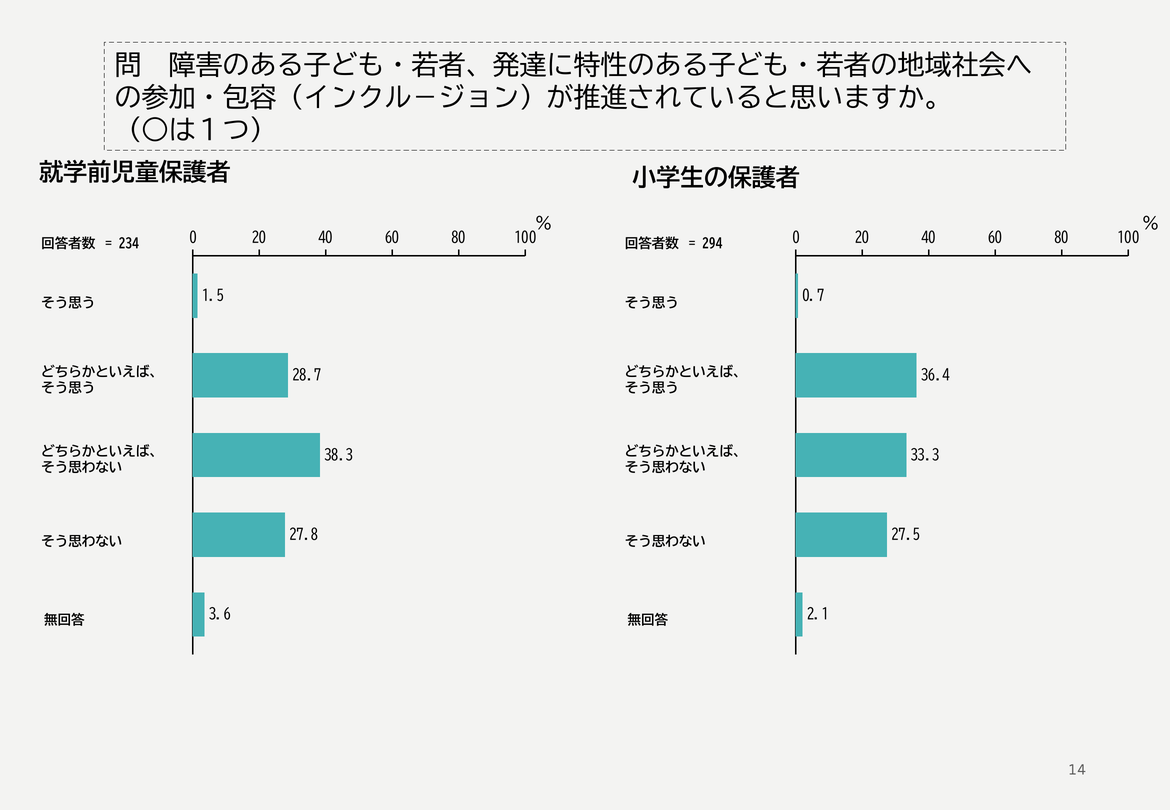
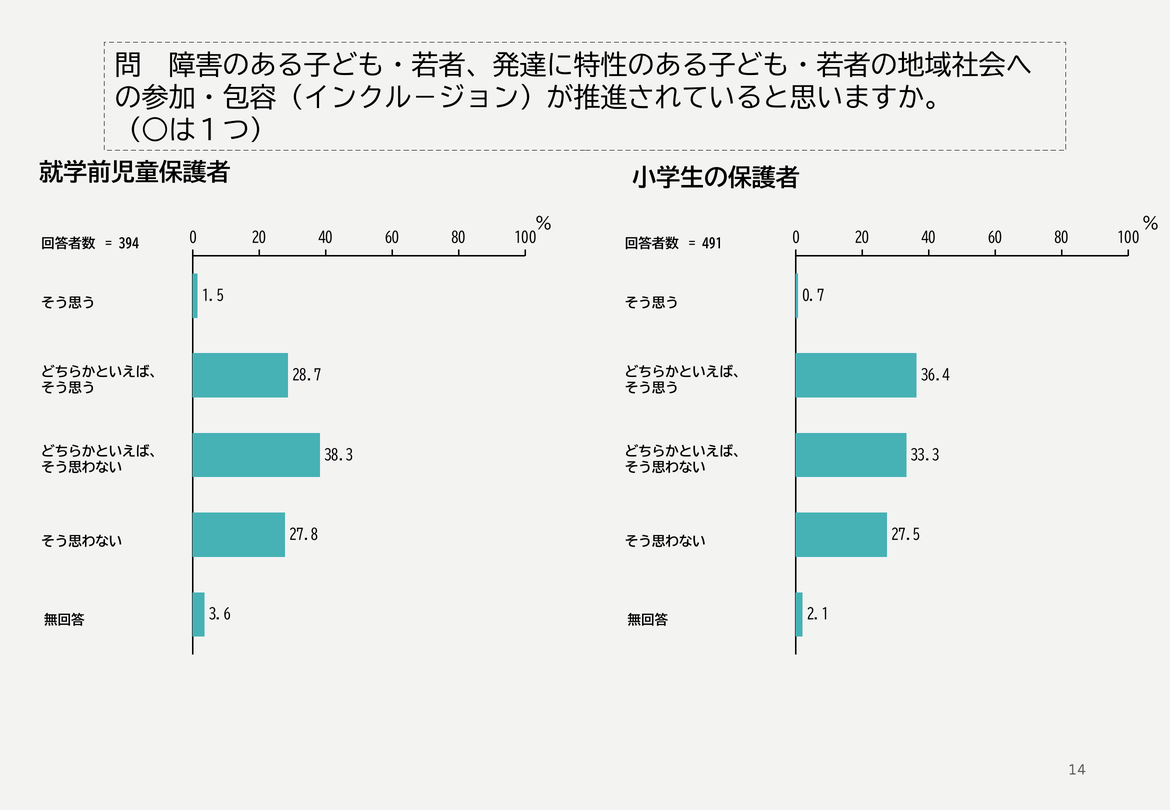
234: 234 -> 394
294: 294 -> 491
